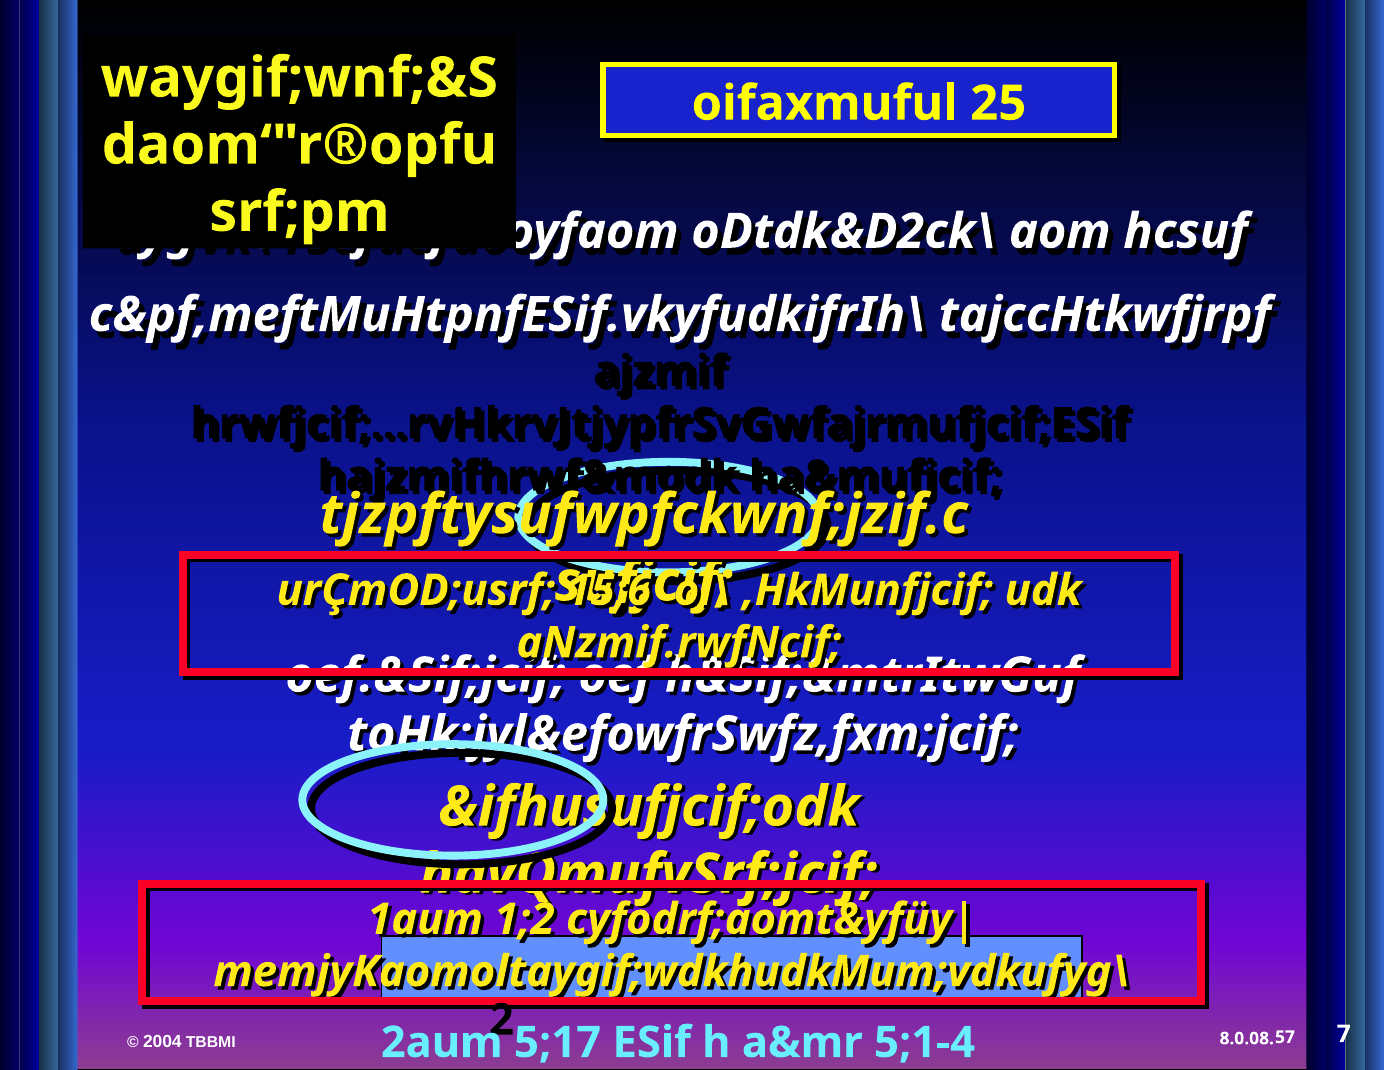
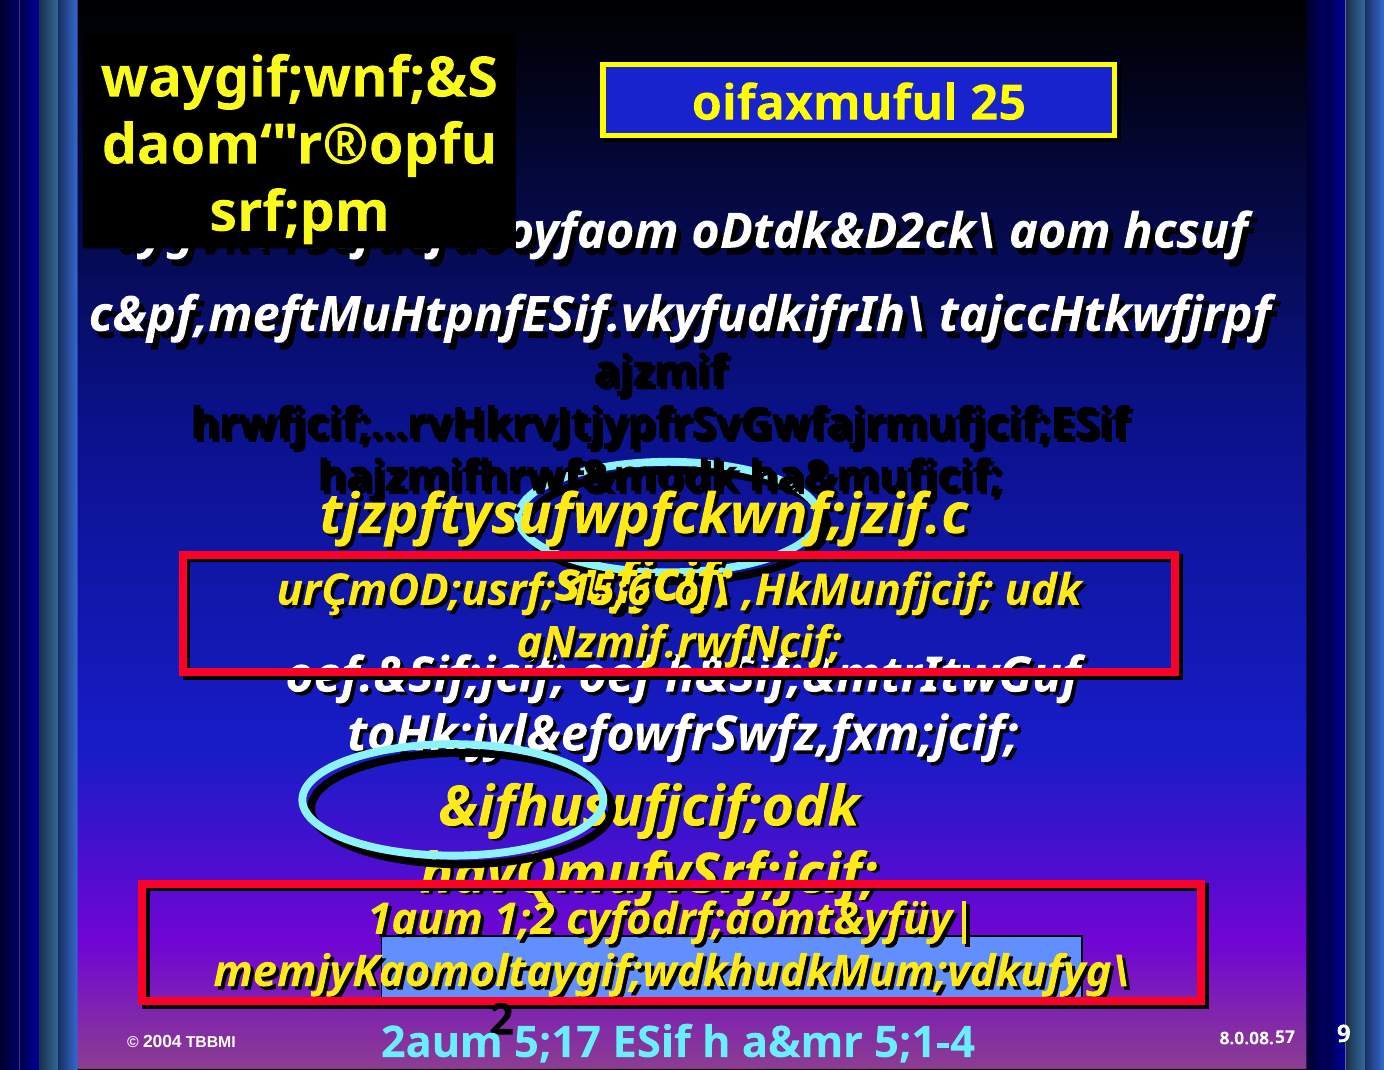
7: 7 -> 9
